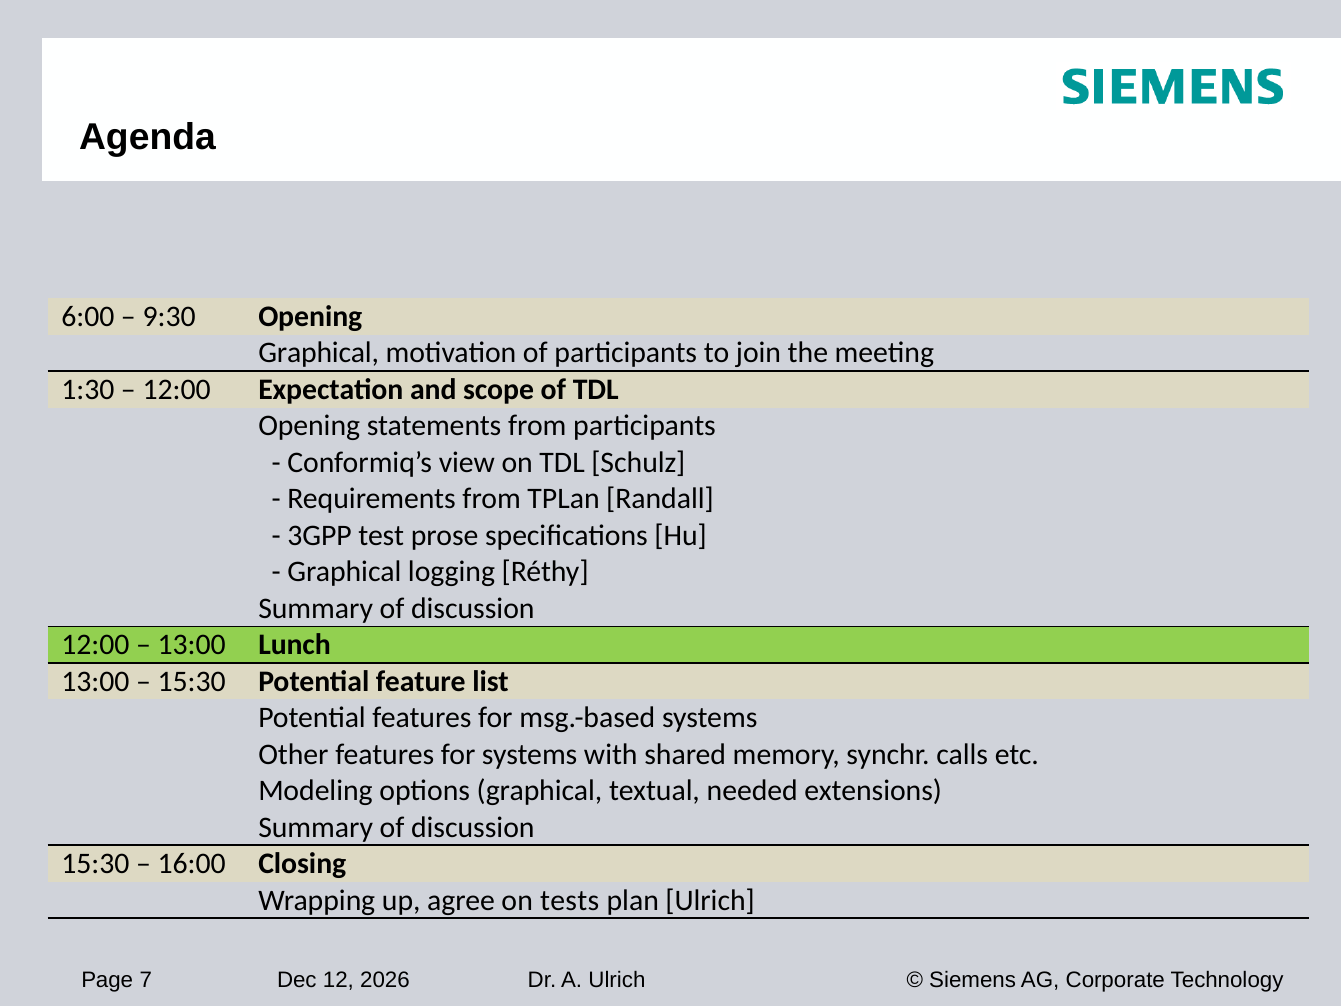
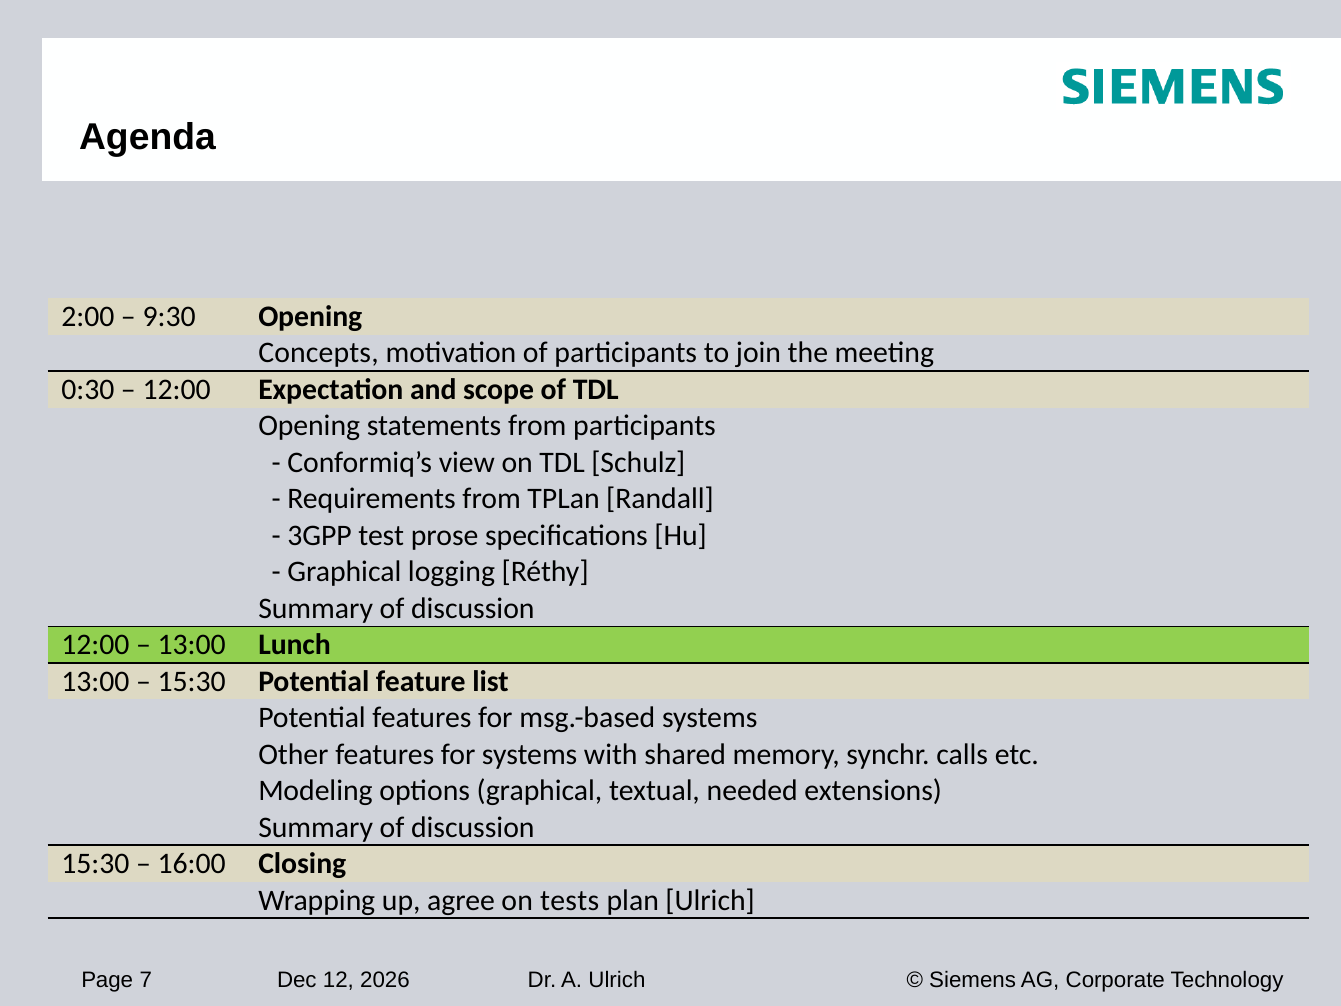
6:00: 6:00 -> 2:00
Graphical at (319, 353): Graphical -> Concepts
1:30: 1:30 -> 0:30
